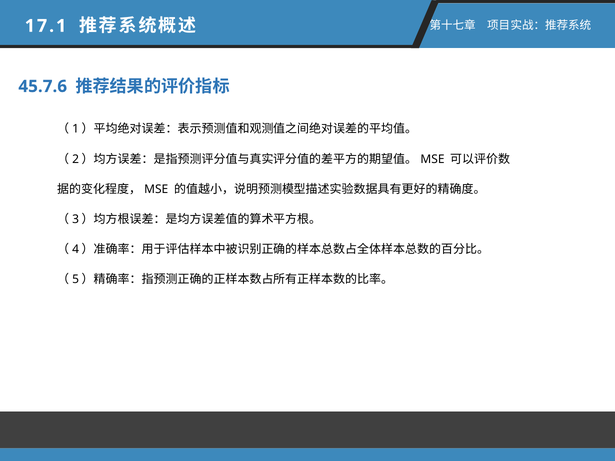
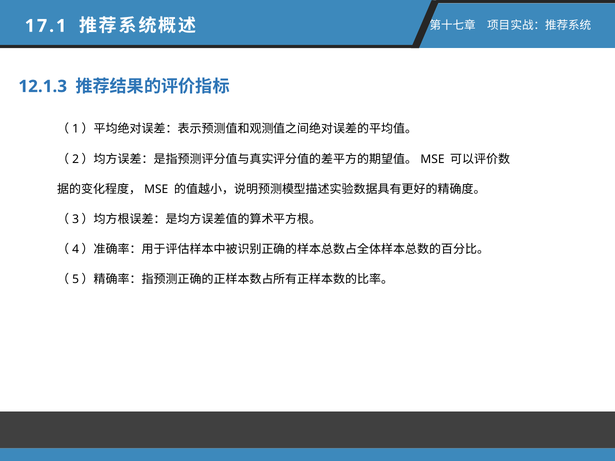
45.7.6: 45.7.6 -> 12.1.3
